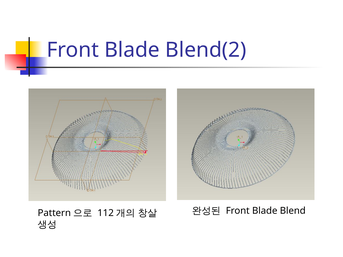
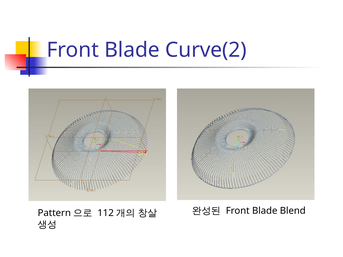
Blend(2: Blend(2 -> Curve(2
